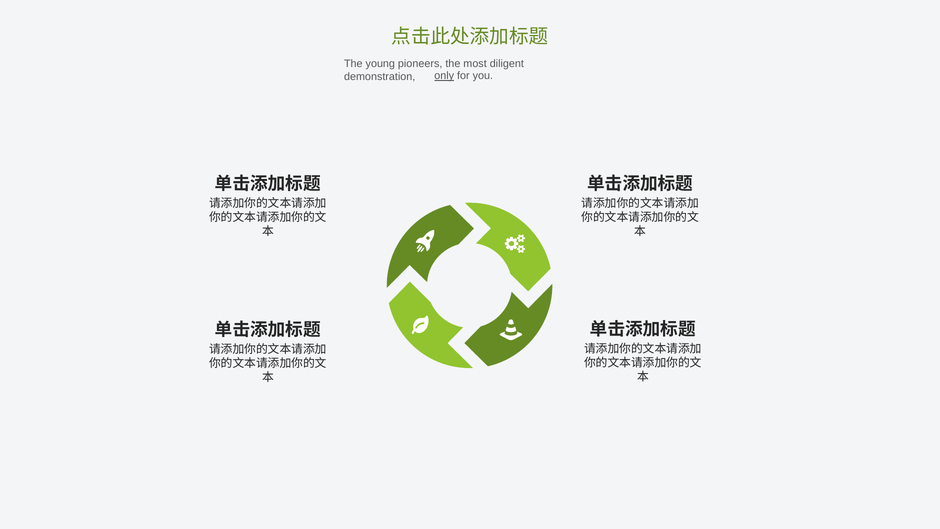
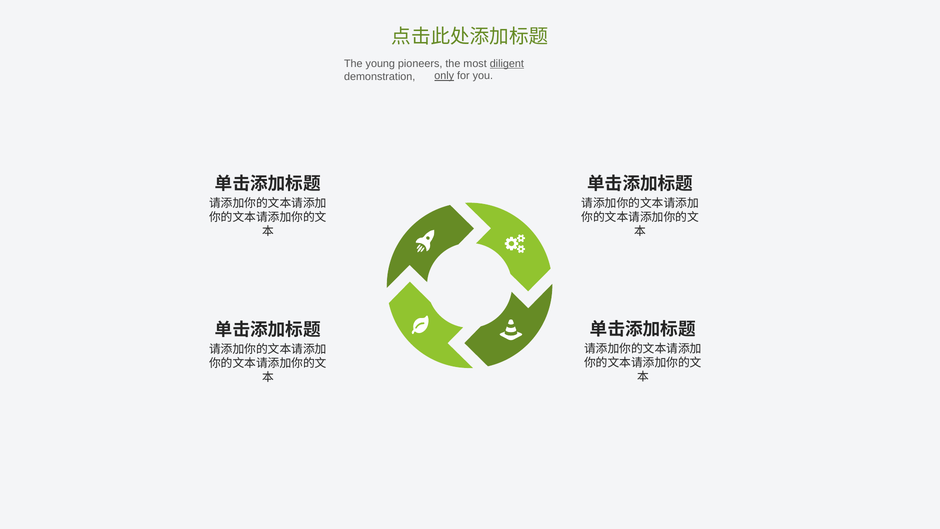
diligent underline: none -> present
